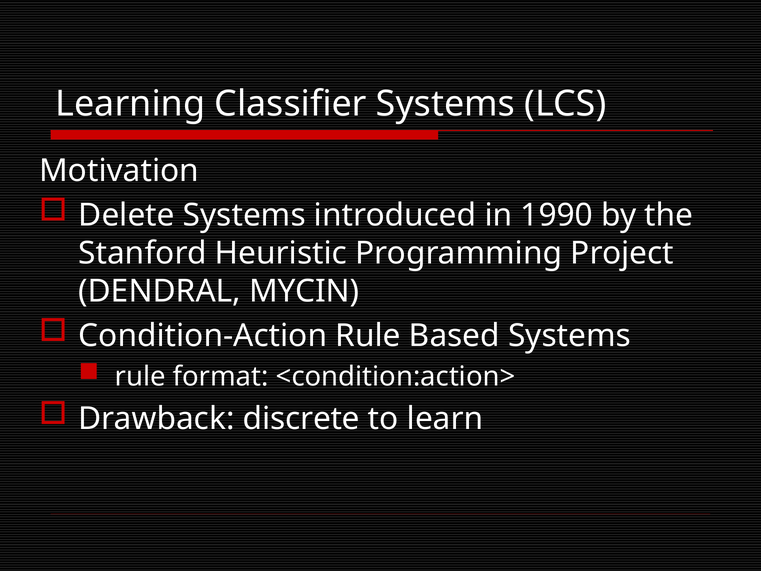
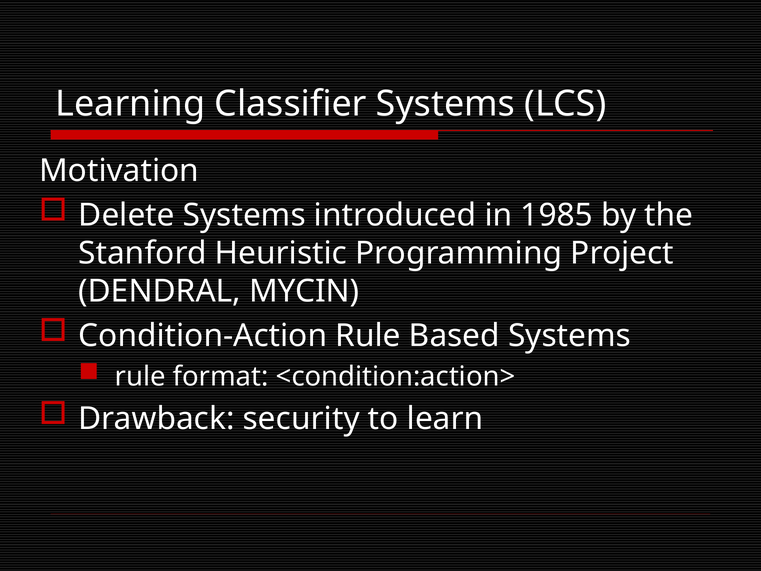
1990: 1990 -> 1985
discrete: discrete -> security
